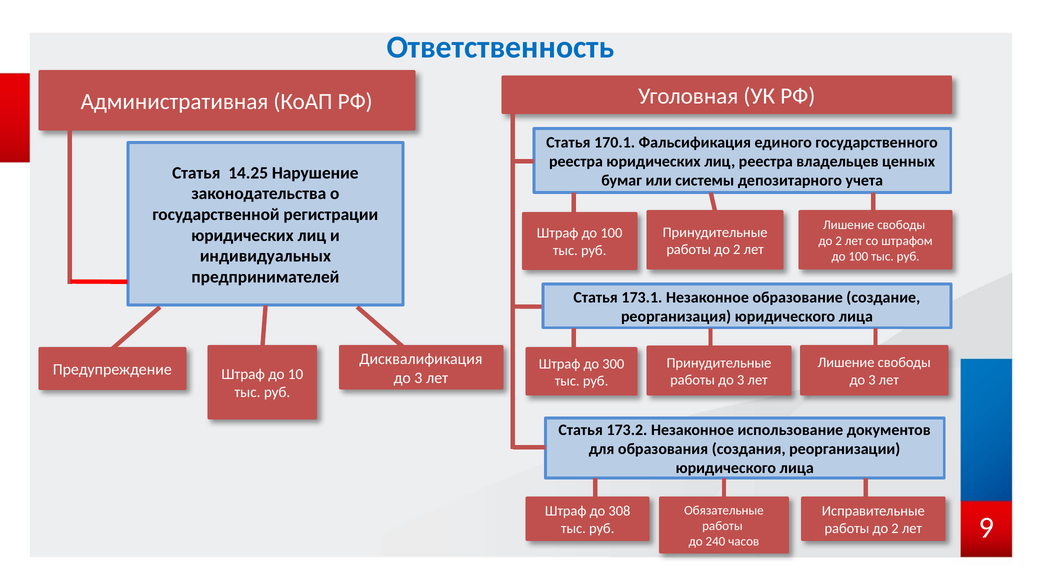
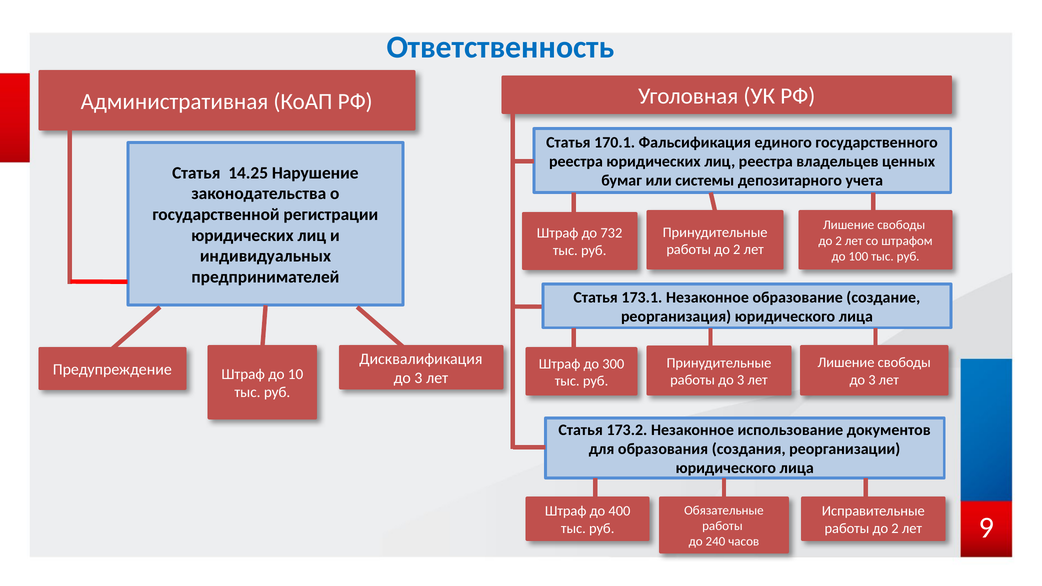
Штраф до 100: 100 -> 732
308: 308 -> 400
